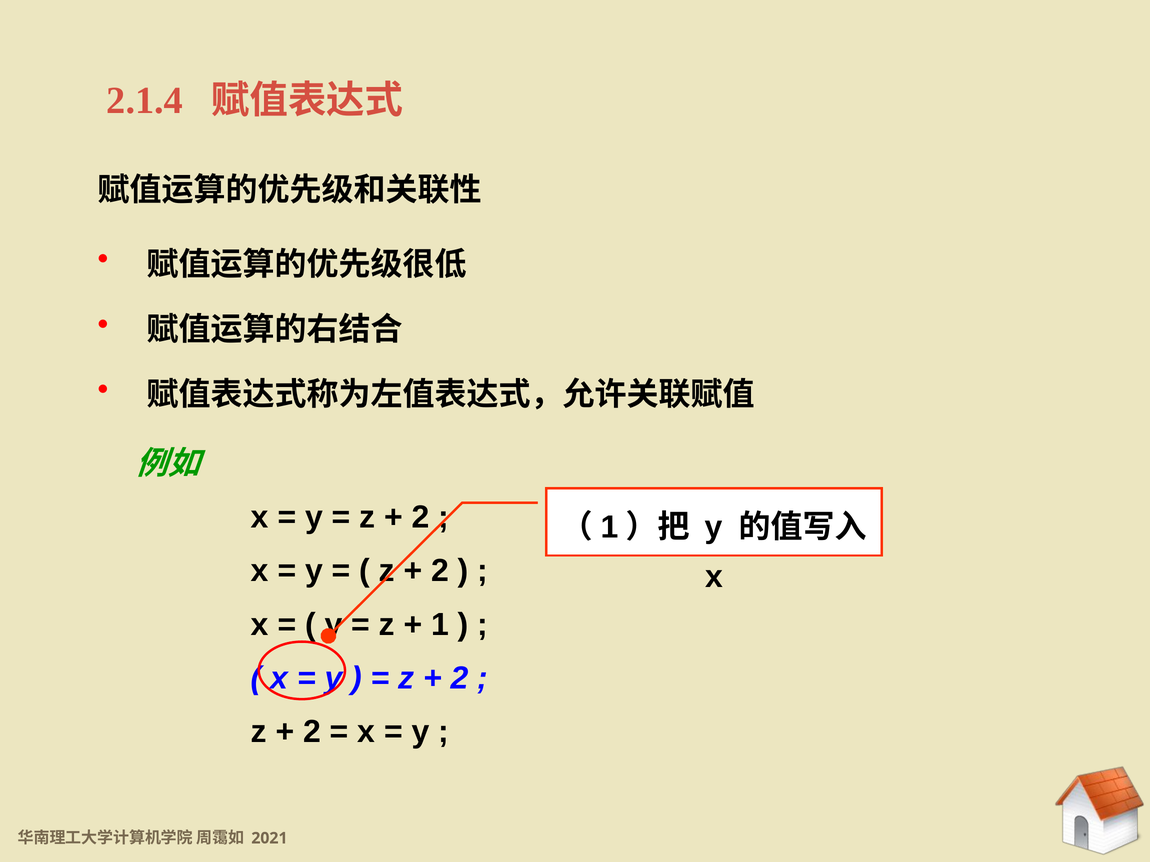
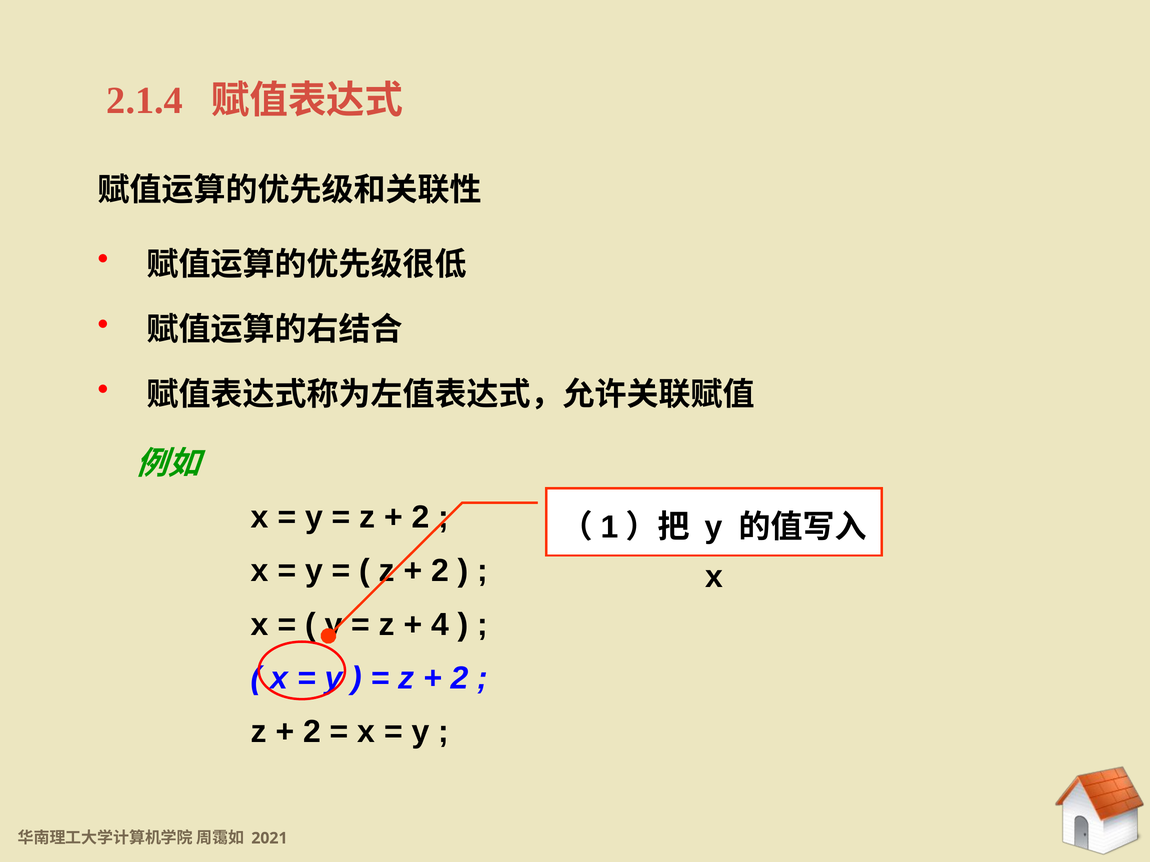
1: 1 -> 4
